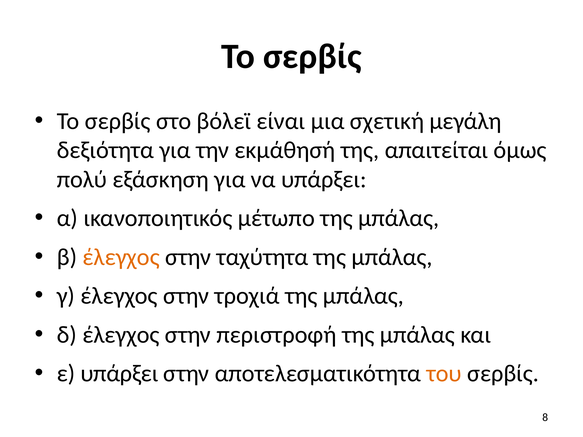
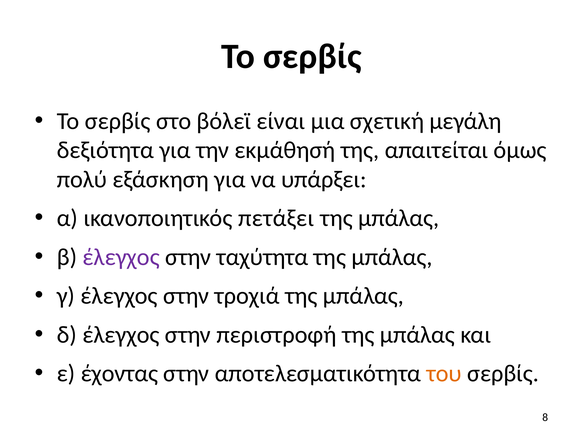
μέτωπο: μέτωπο -> πετάξει
έλεγχος at (121, 257) colour: orange -> purple
ε υπάρξει: υπάρξει -> έχοντας
